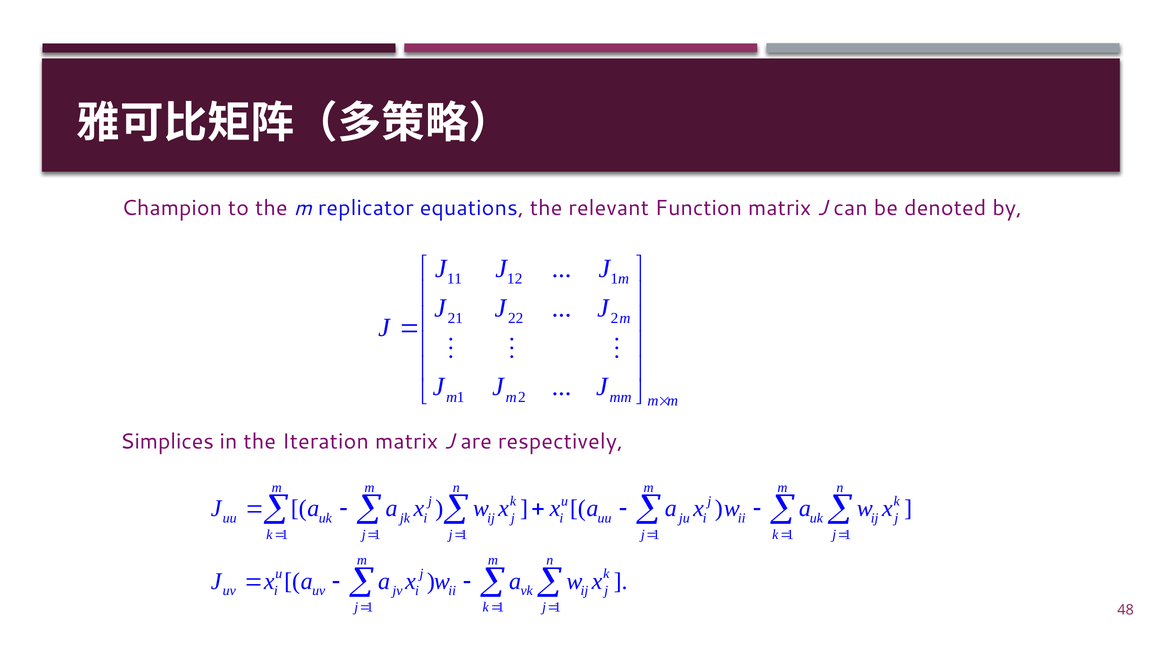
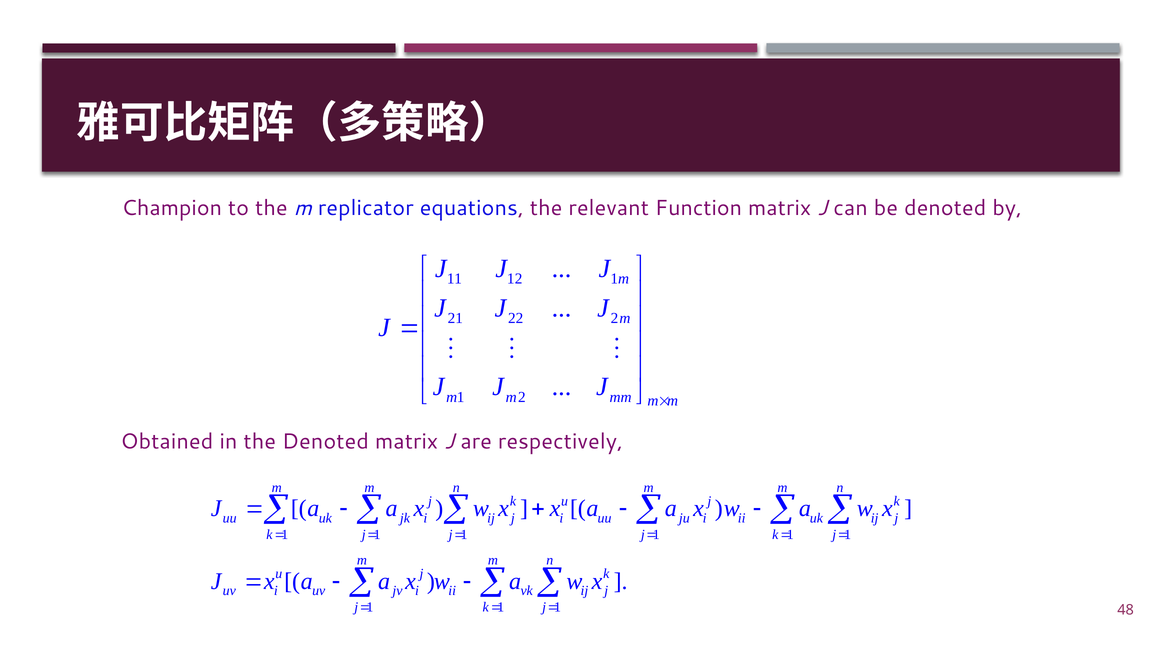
Simplices: Simplices -> Obtained
the Iteration: Iteration -> Denoted
